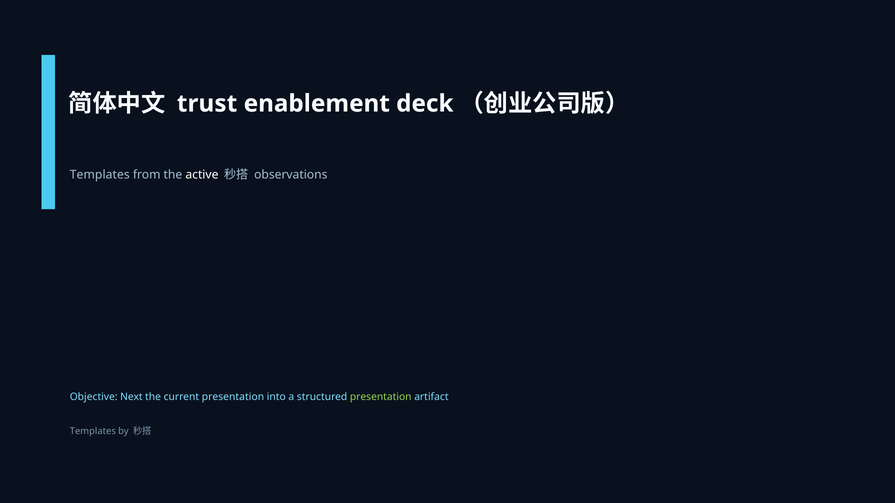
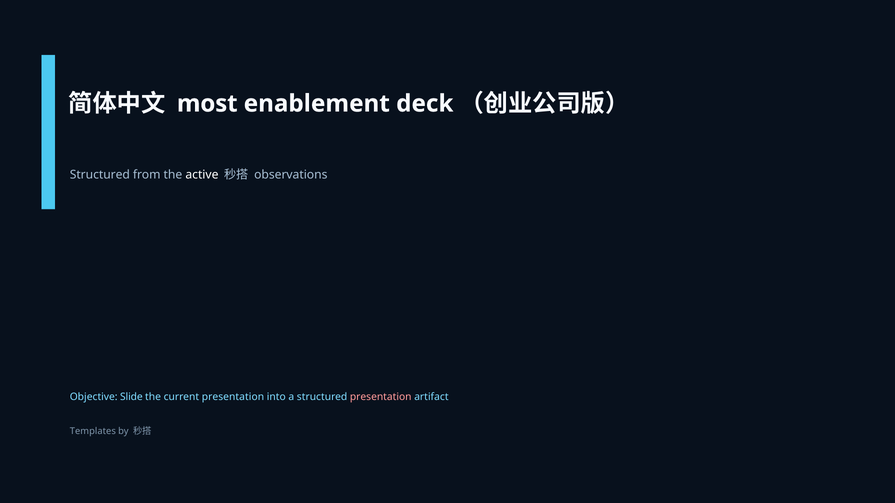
trust: trust -> most
Templates at (100, 175): Templates -> Structured
Next: Next -> Slide
presentation at (381, 397) colour: light green -> pink
